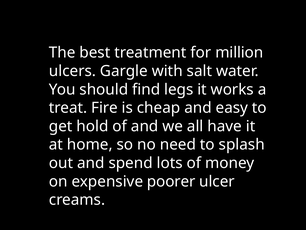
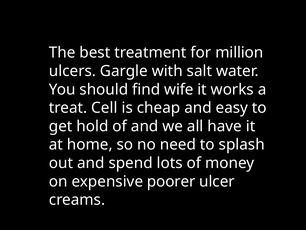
legs: legs -> wife
Fire: Fire -> Cell
